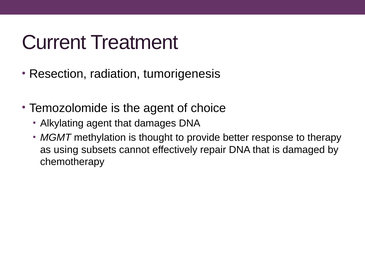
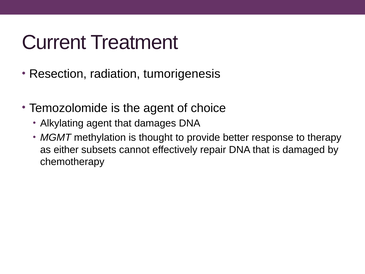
using: using -> either
